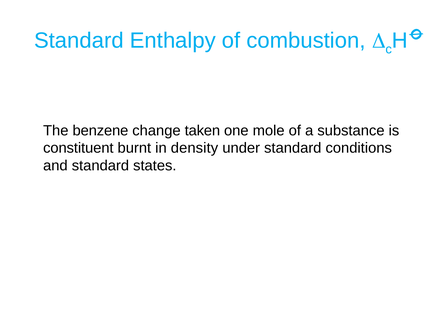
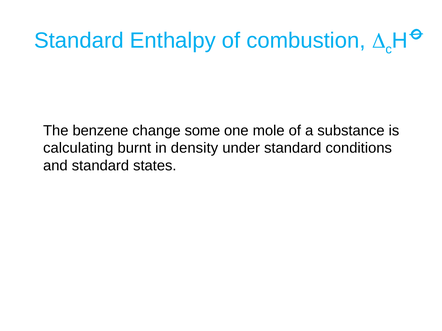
taken: taken -> some
constituent: constituent -> calculating
